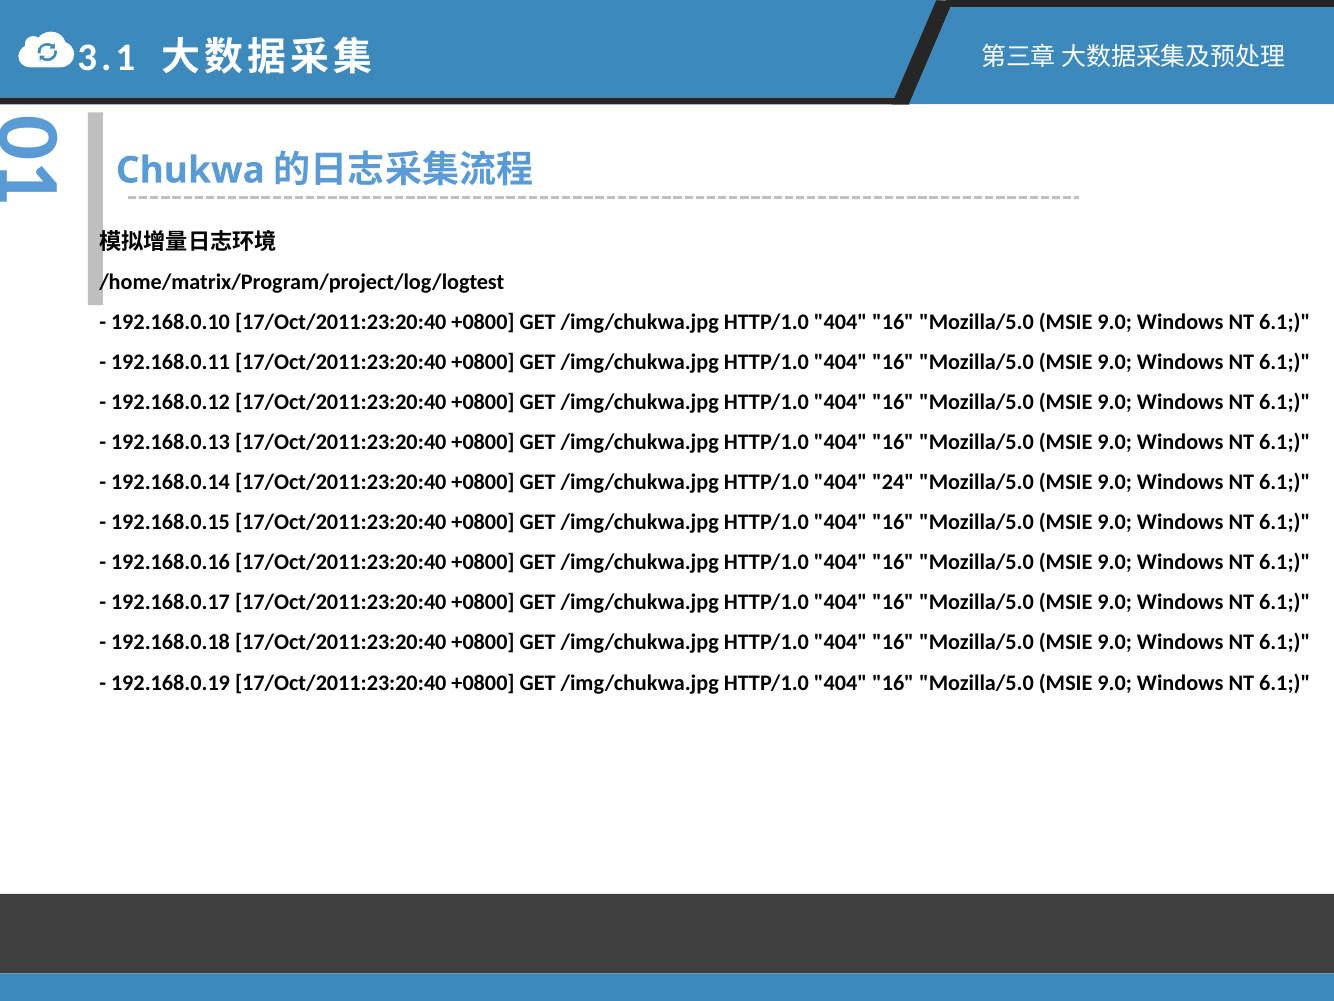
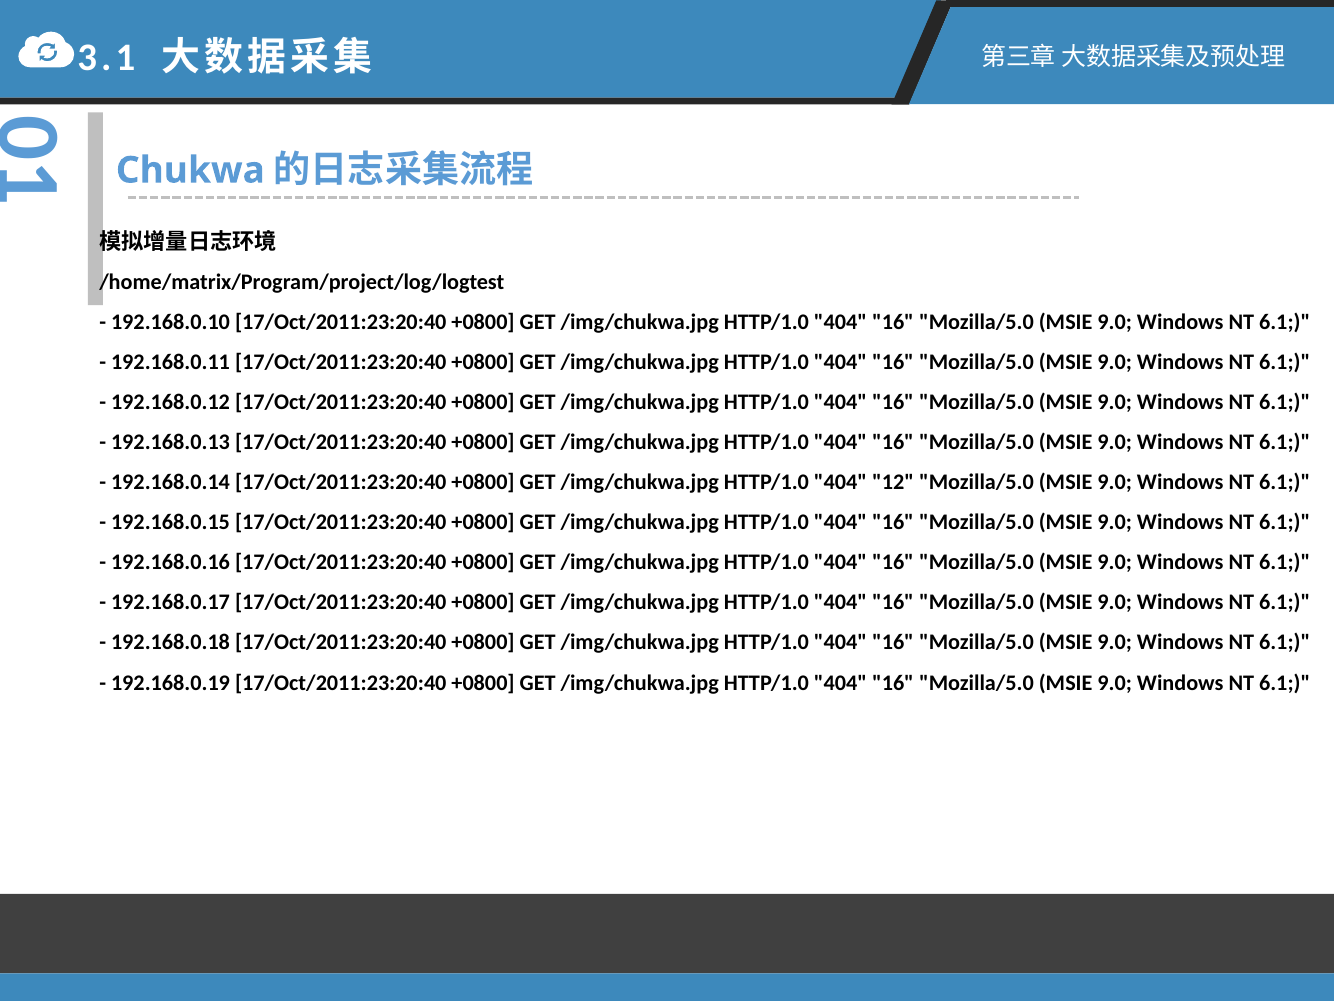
24: 24 -> 12
